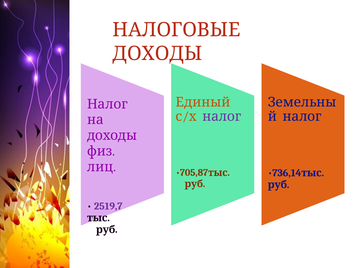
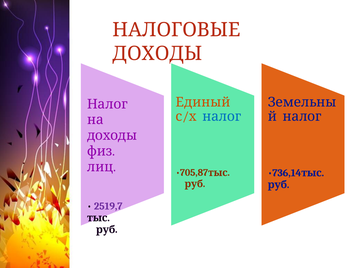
налог at (222, 116) colour: purple -> blue
